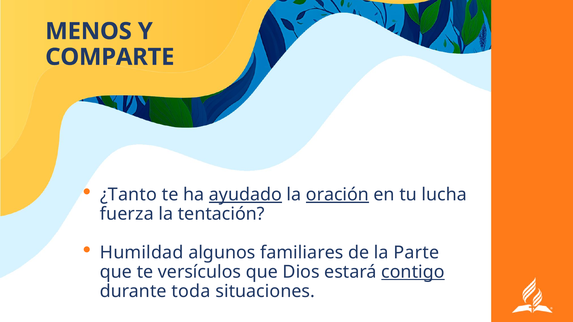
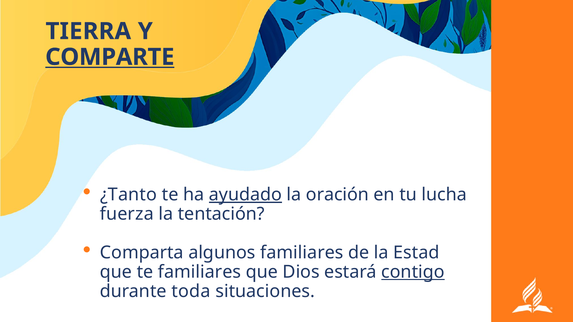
MENOS: MENOS -> TIERRA
COMPARTE underline: none -> present
oración underline: present -> none
Humildad: Humildad -> Comparta
Parte: Parte -> Estad
te versículos: versículos -> familiares
